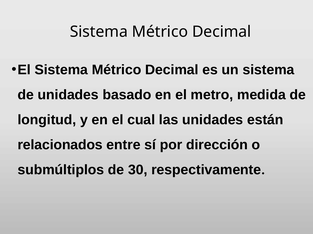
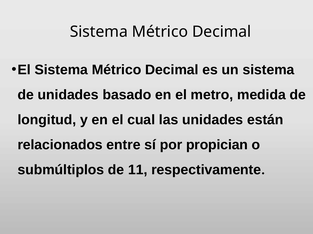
dirección: dirección -> propician
30: 30 -> 11
